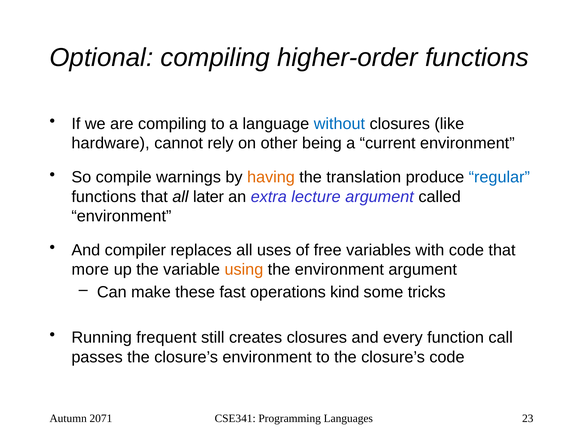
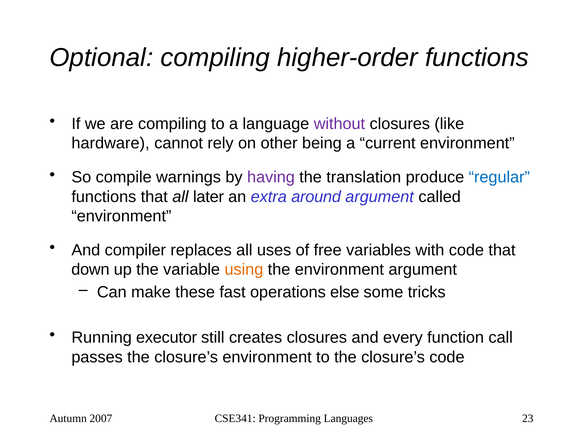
without colour: blue -> purple
having colour: orange -> purple
lecture: lecture -> around
more: more -> down
kind: kind -> else
frequent: frequent -> executor
2071: 2071 -> 2007
